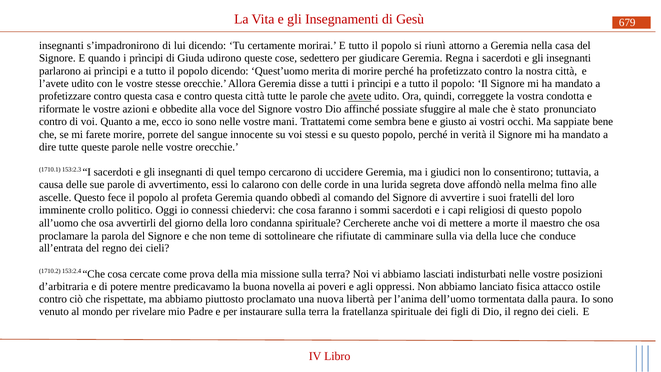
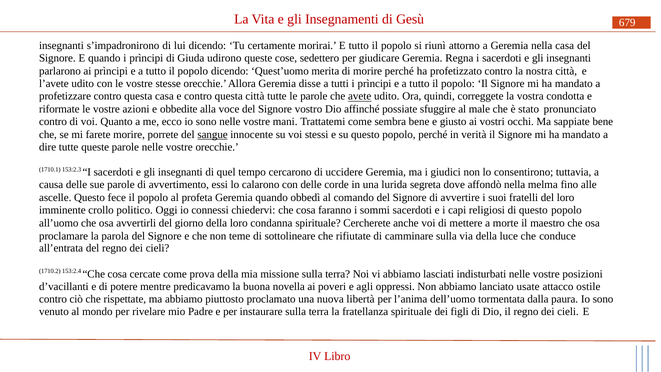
sangue underline: none -> present
d’arbitraria: d’arbitraria -> d’vacillanti
fisica: fisica -> usate
